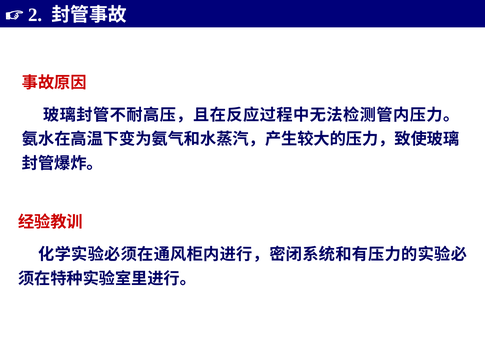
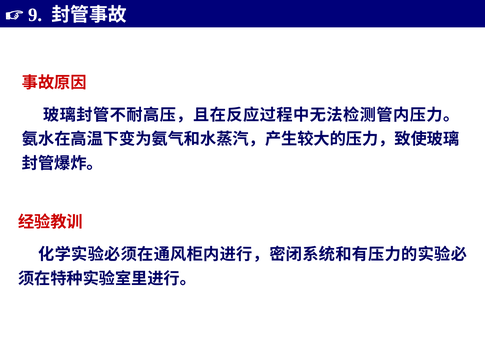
2: 2 -> 9
